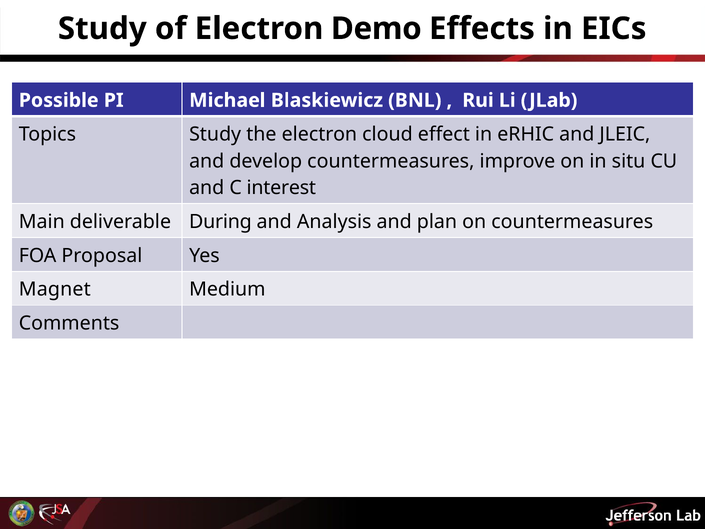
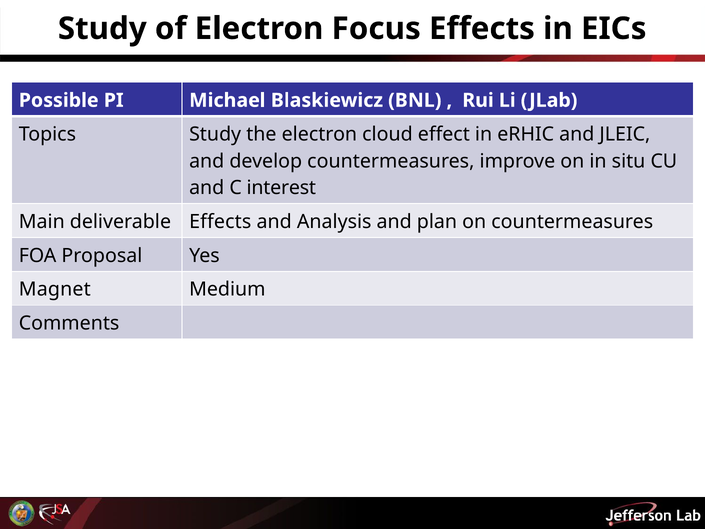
Demo: Demo -> Focus
deliverable During: During -> Effects
